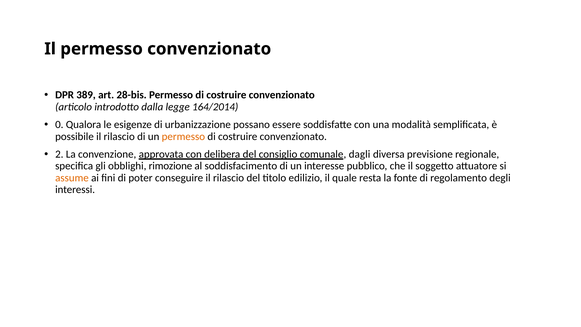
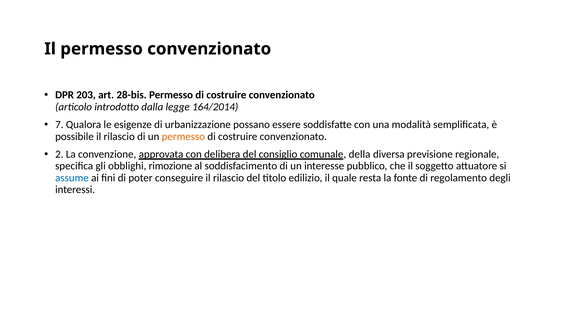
389: 389 -> 203
0: 0 -> 7
dagli: dagli -> della
assume colour: orange -> blue
